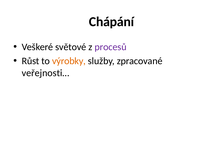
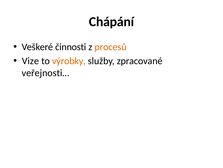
světové: světové -> činnosti
procesů colour: purple -> orange
Růst: Růst -> Vize
